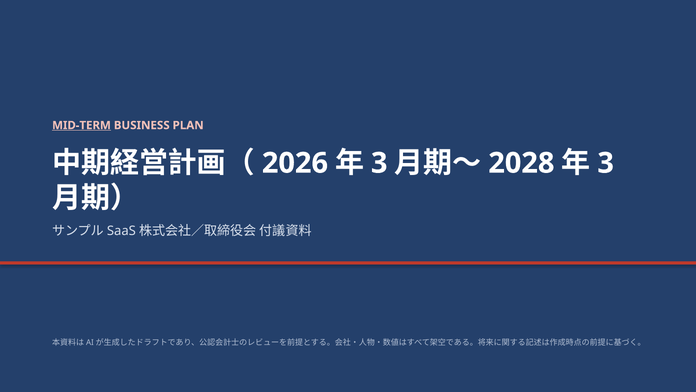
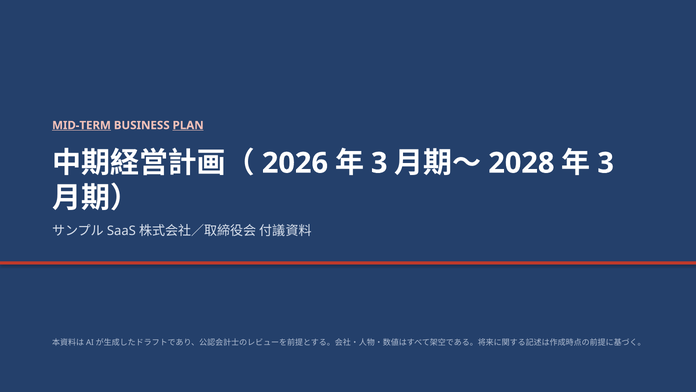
PLAN underline: none -> present
